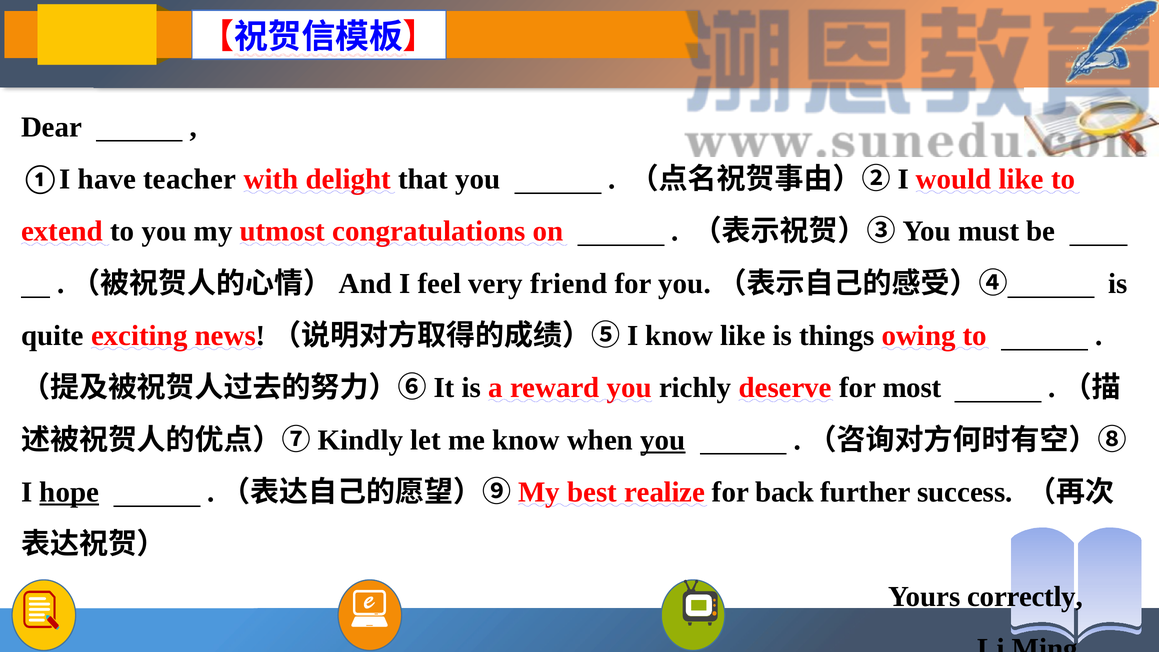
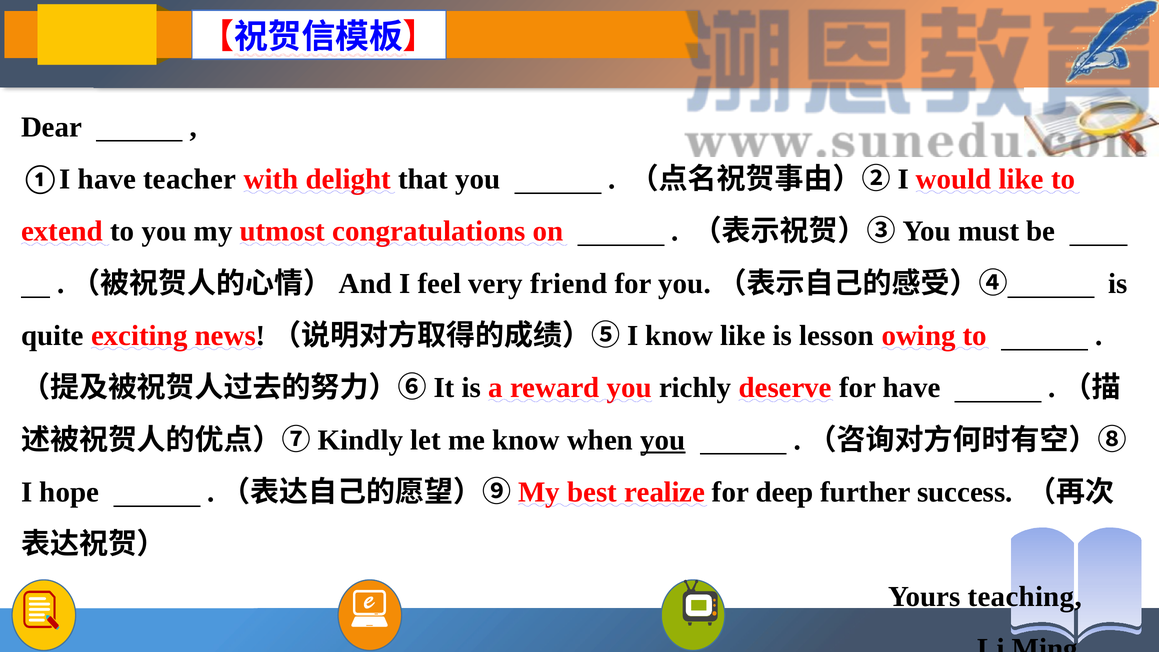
things: things -> lesson
for most: most -> have
hope underline: present -> none
back: back -> deep
correctly: correctly -> teaching
